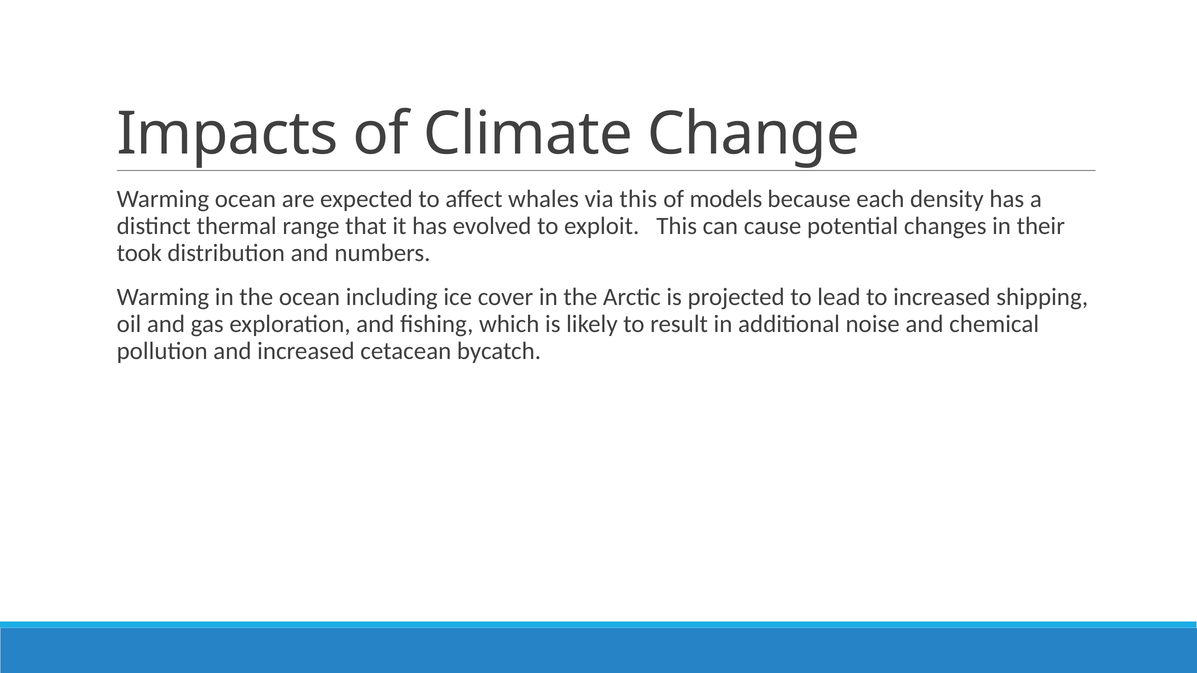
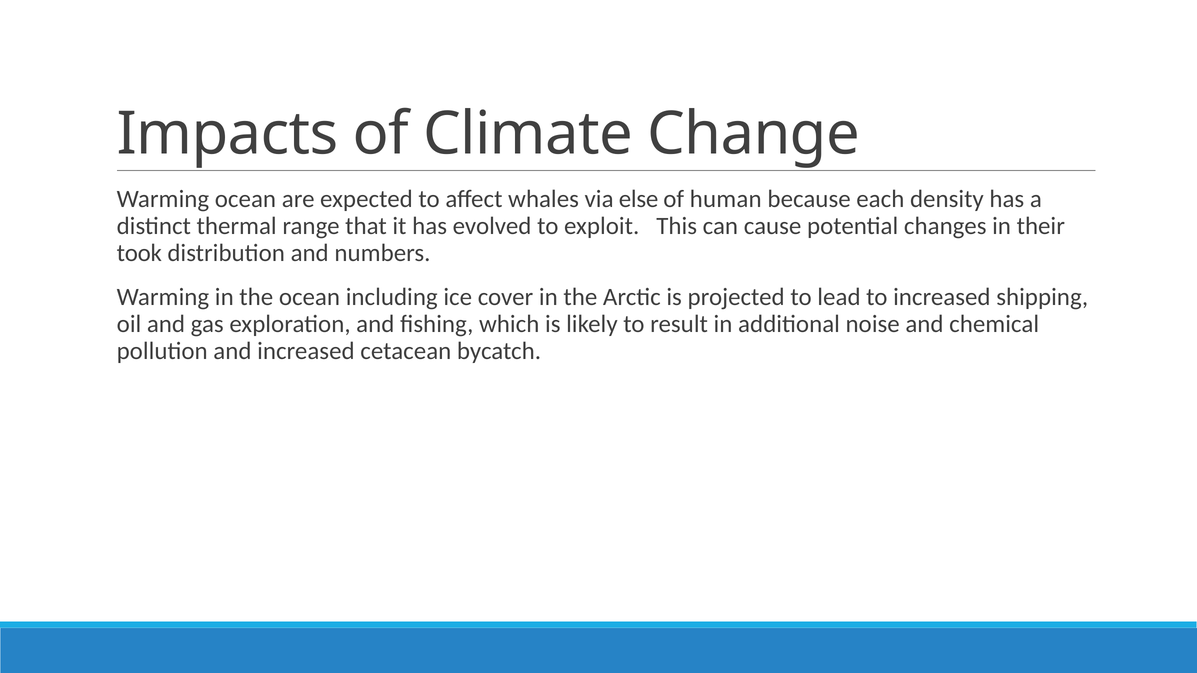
via this: this -> else
models: models -> human
